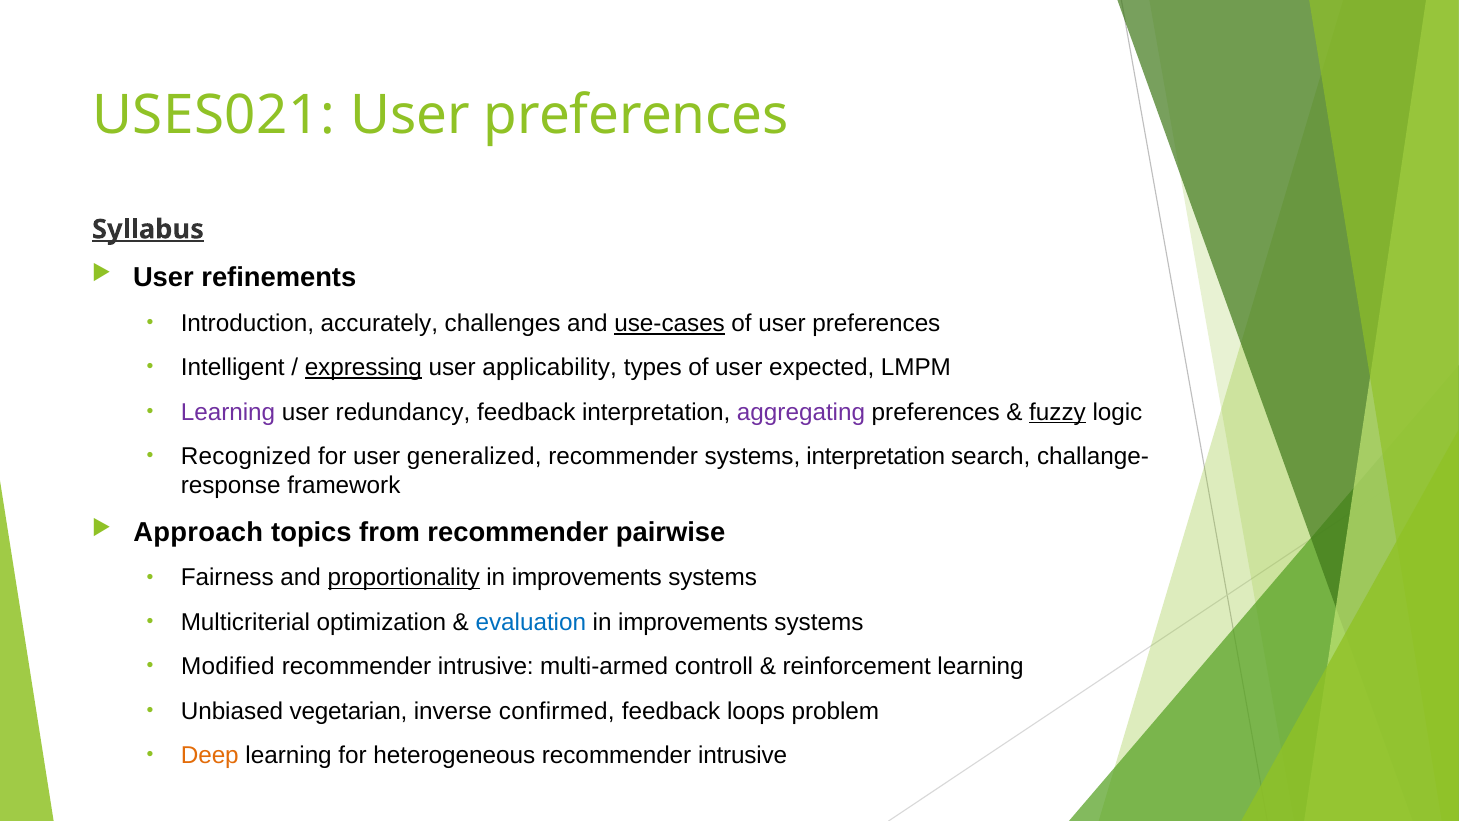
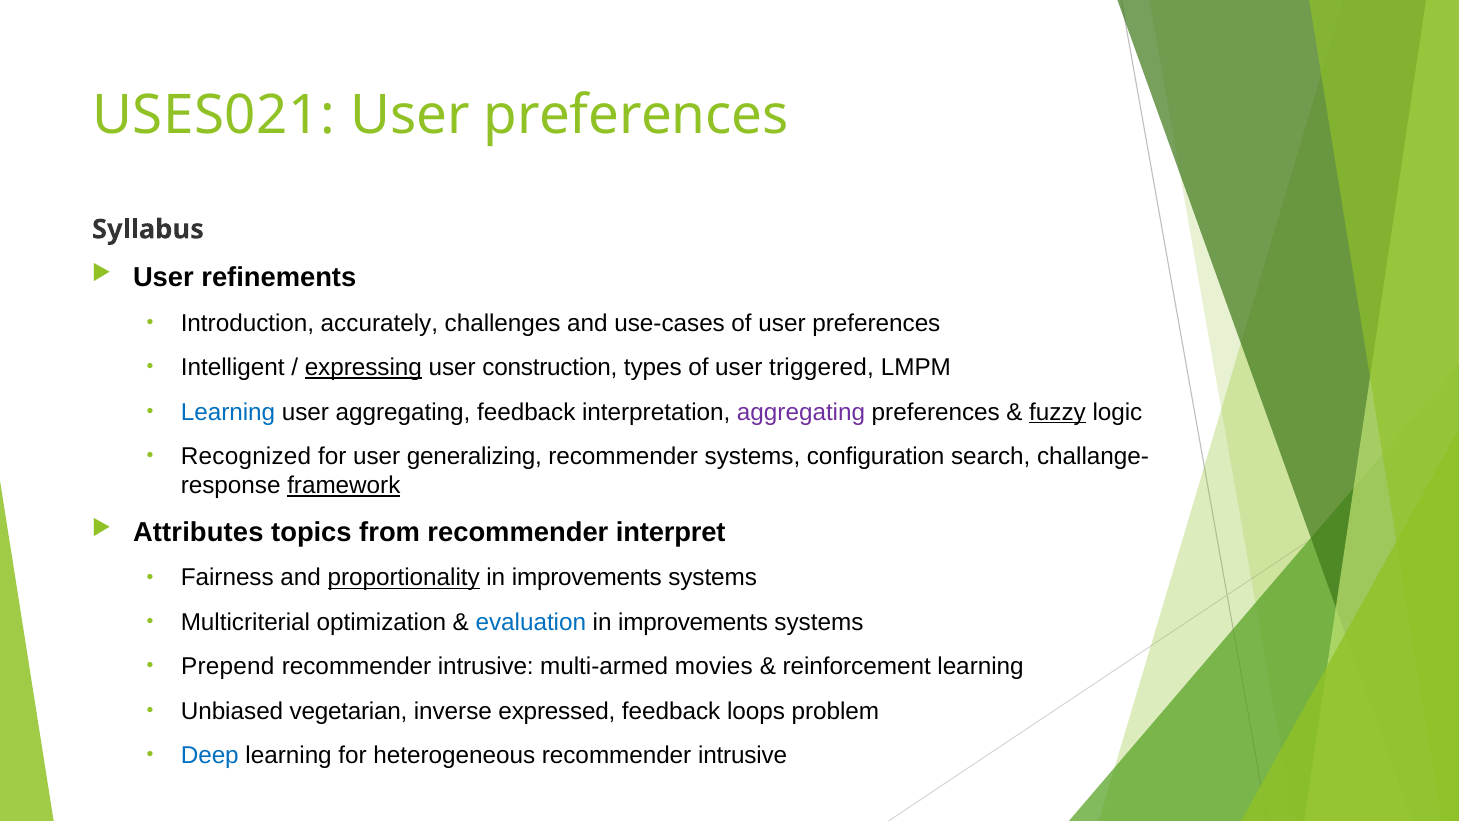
Syllabus underline: present -> none
use-cases underline: present -> none
applicability: applicability -> construction
expected: expected -> triggered
Learning at (228, 412) colour: purple -> blue
user redundancy: redundancy -> aggregating
generalized: generalized -> generalizing
systems interpretation: interpretation -> configuration
framework underline: none -> present
Approach: Approach -> Attributes
pairwise: pairwise -> interpret
Modified: Modified -> Prepend
controll: controll -> movies
confirmed: confirmed -> expressed
Deep colour: orange -> blue
